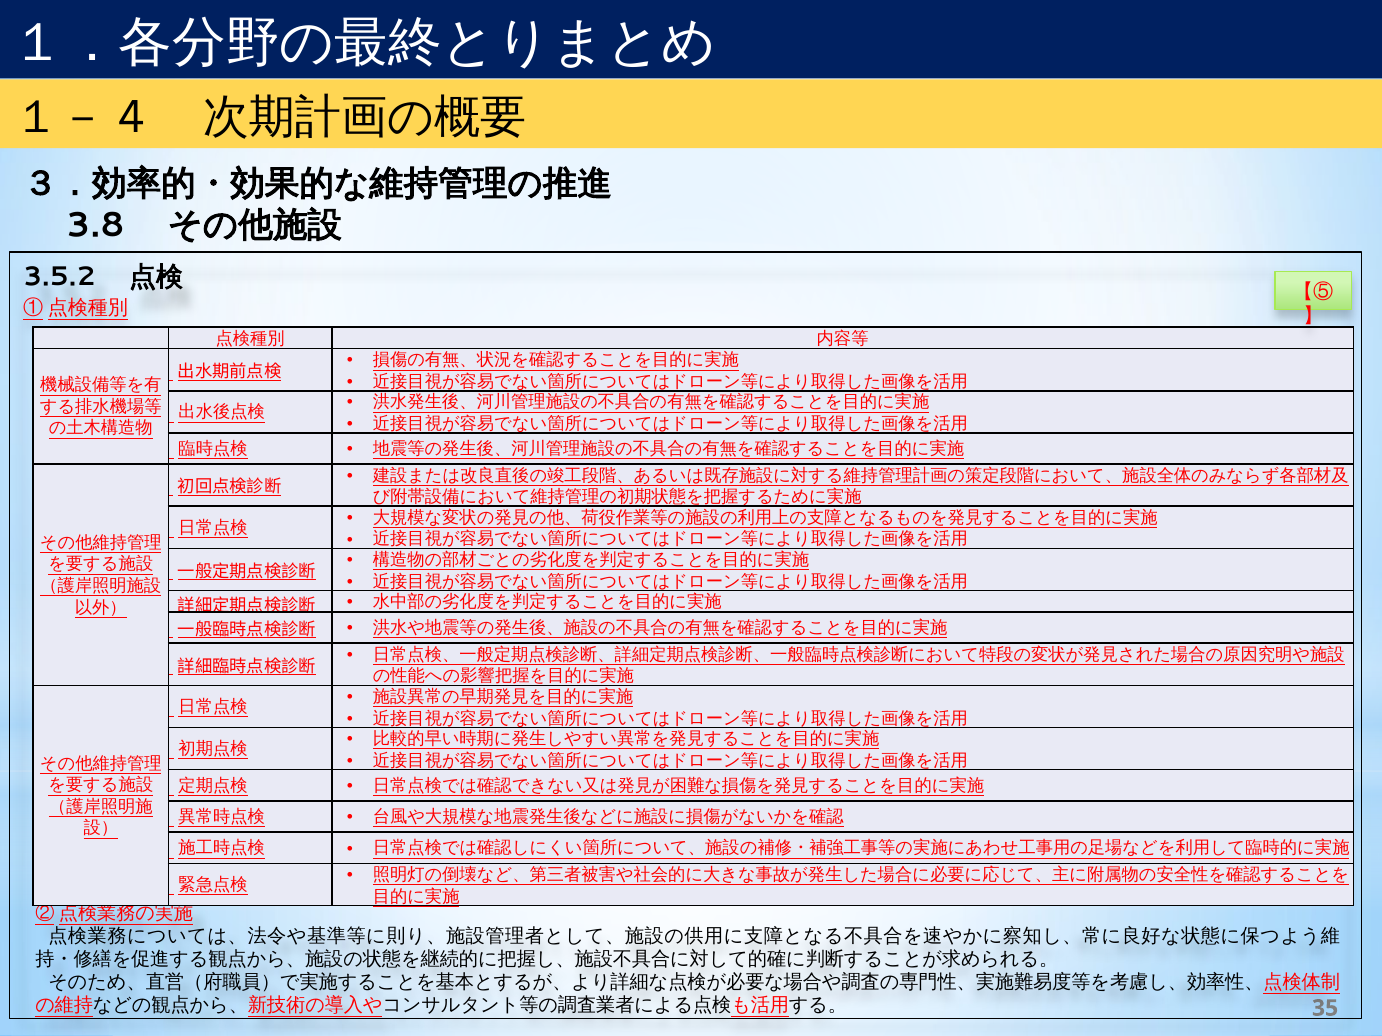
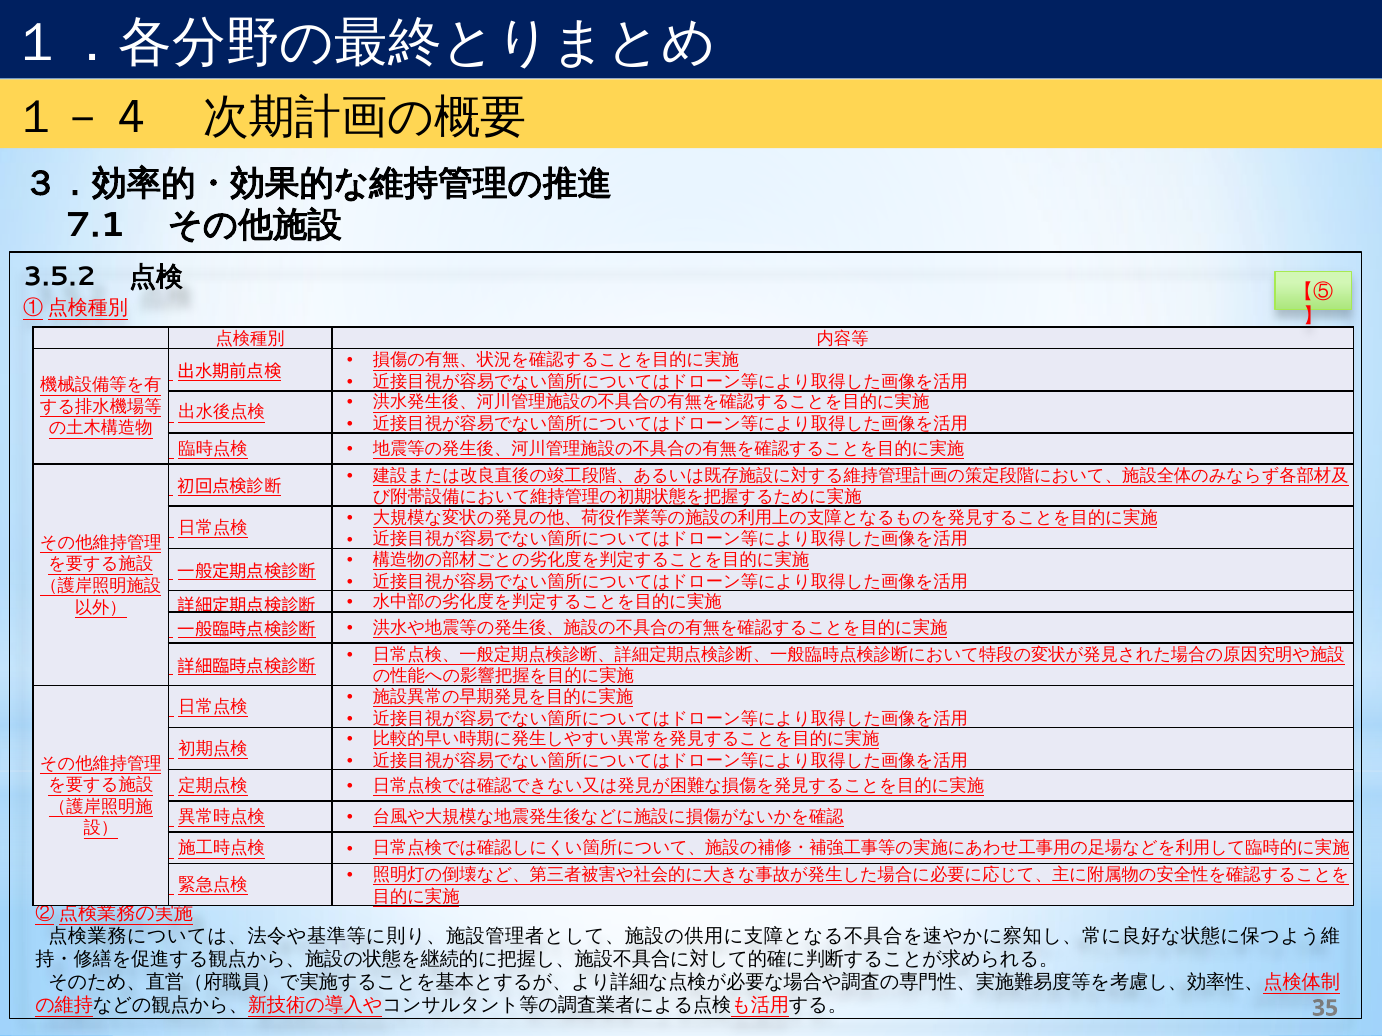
3.8: 3.8 -> 7.1
